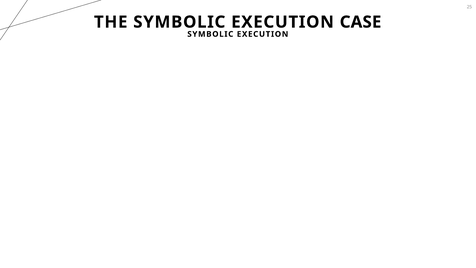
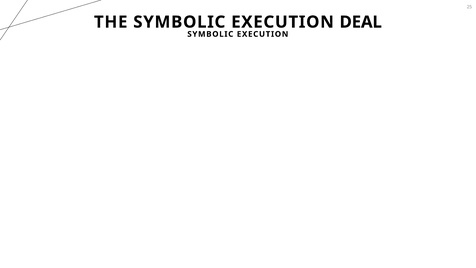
CASE: CASE -> DEAL
